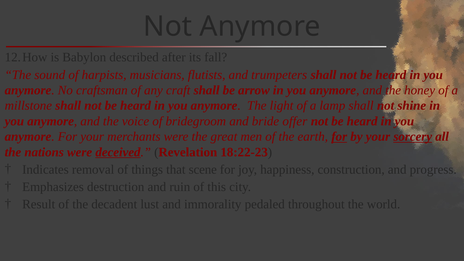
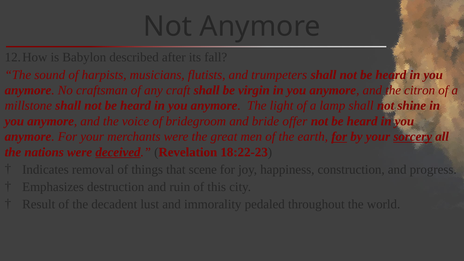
arrow: arrow -> virgin
honey: honey -> citron
